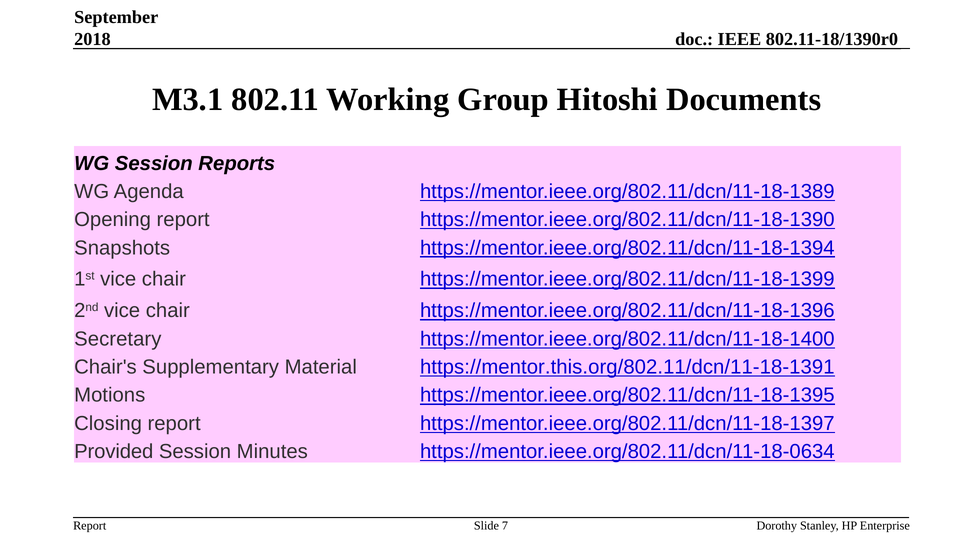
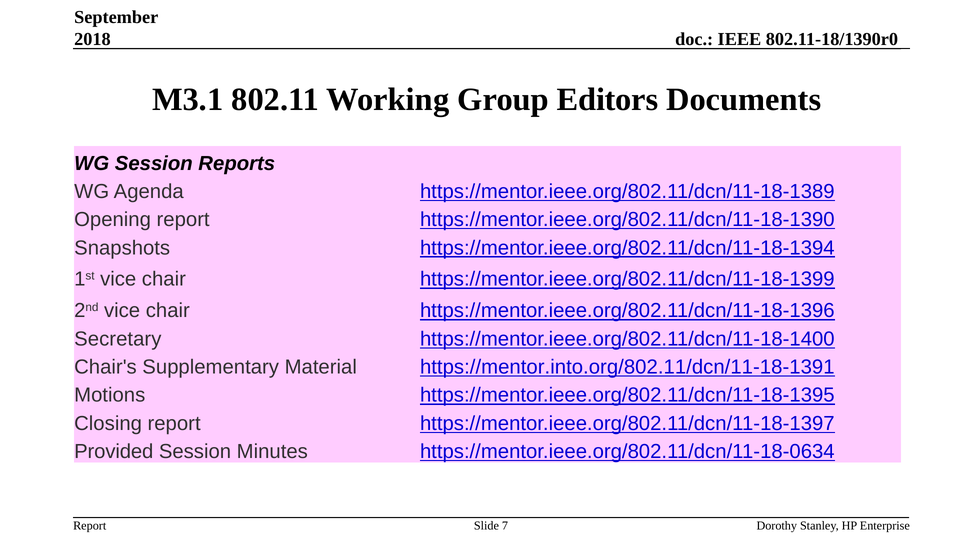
Hitoshi: Hitoshi -> Editors
https://mentor.this.org/802.11/dcn/11-18-1391: https://mentor.this.org/802.11/dcn/11-18-1391 -> https://mentor.into.org/802.11/dcn/11-18-1391
